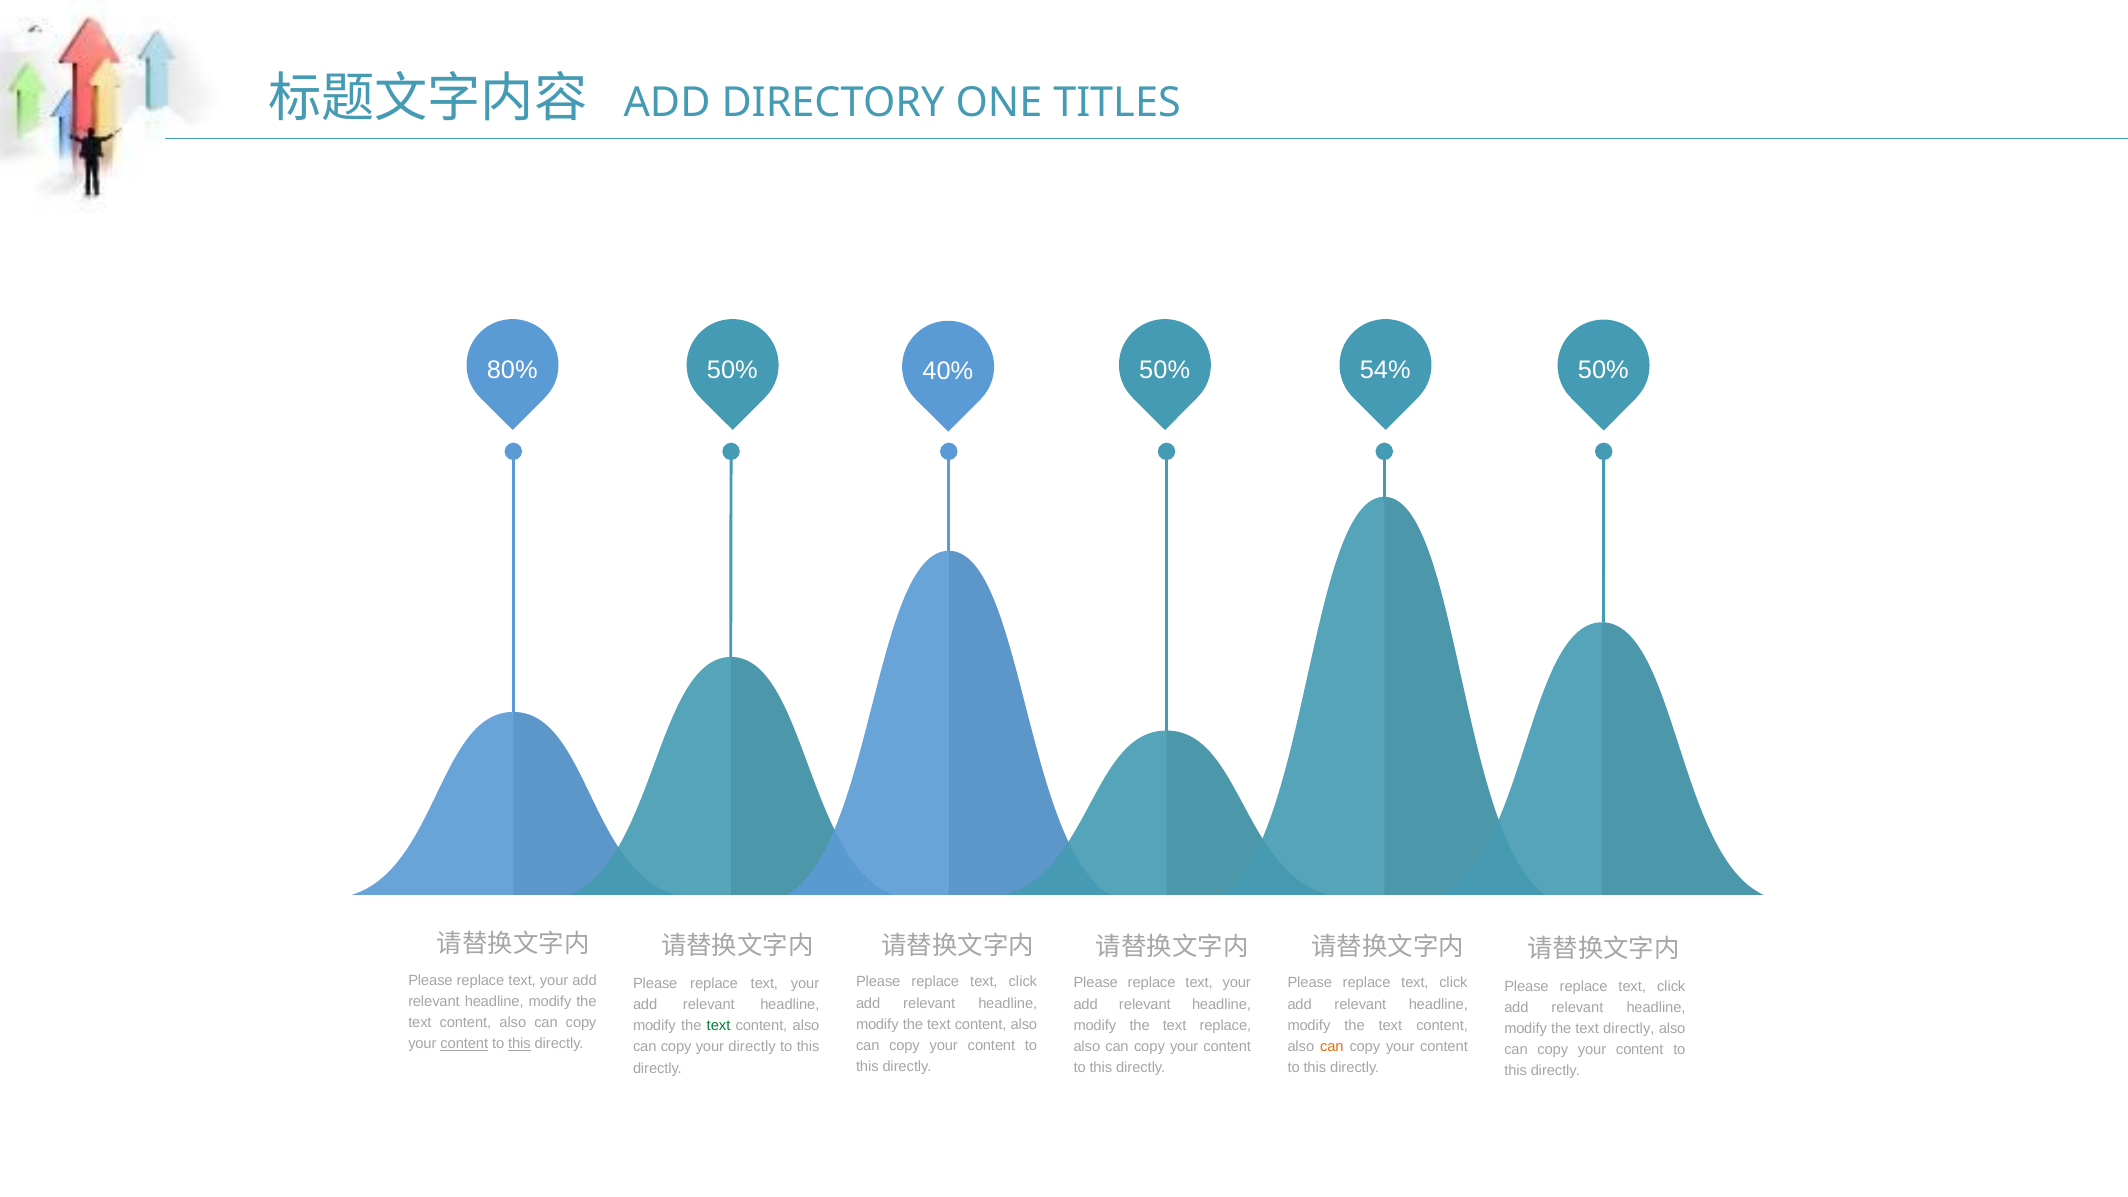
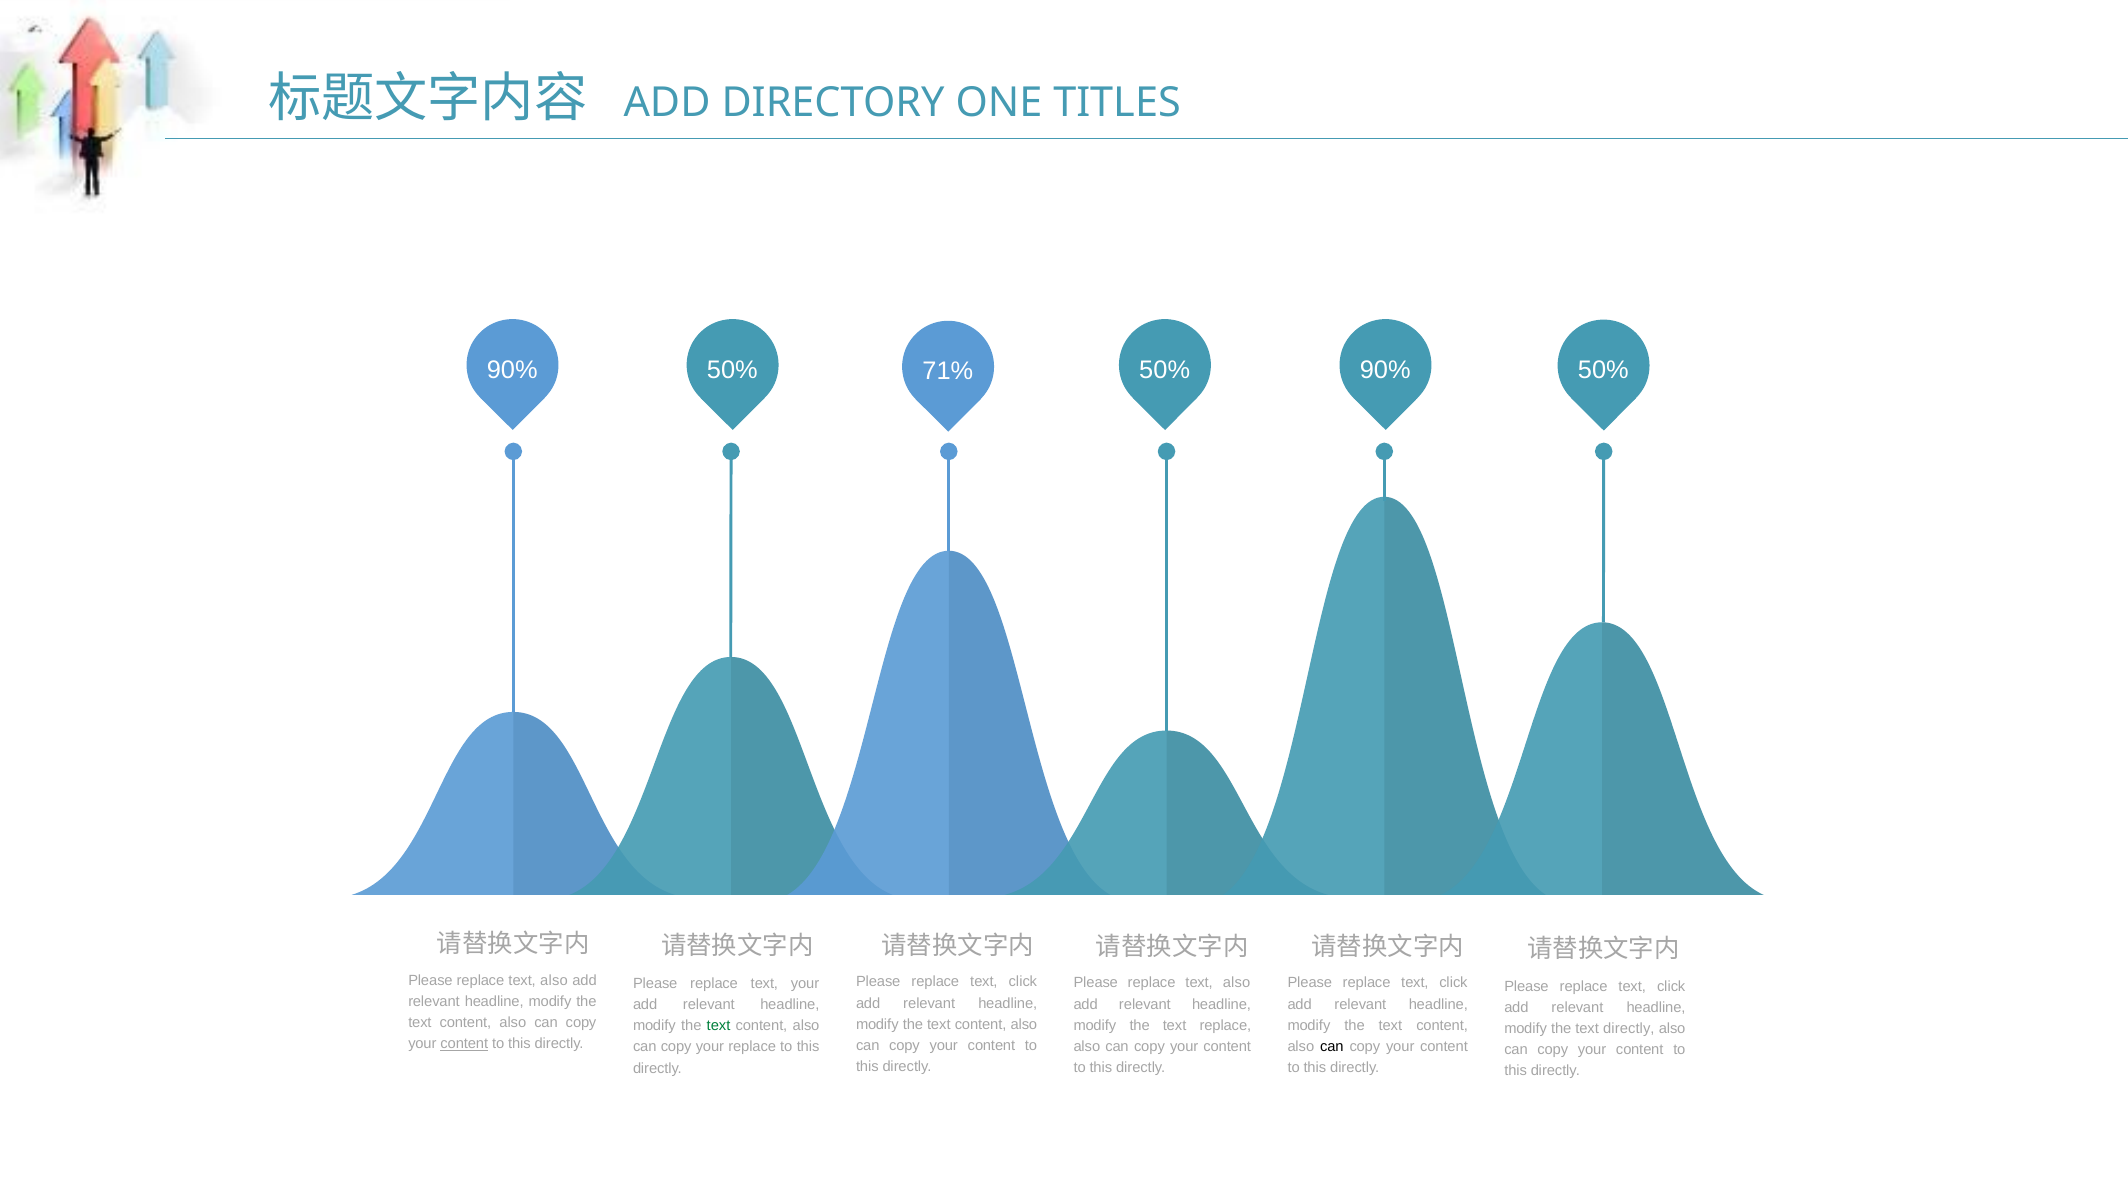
80% at (512, 370): 80% -> 90%
40%: 40% -> 71%
54% at (1385, 370): 54% -> 90%
your at (554, 980): your -> also
your at (1237, 983): your -> also
this at (519, 1044) underline: present -> none
can at (1332, 1046) colour: orange -> black
your directly: directly -> replace
